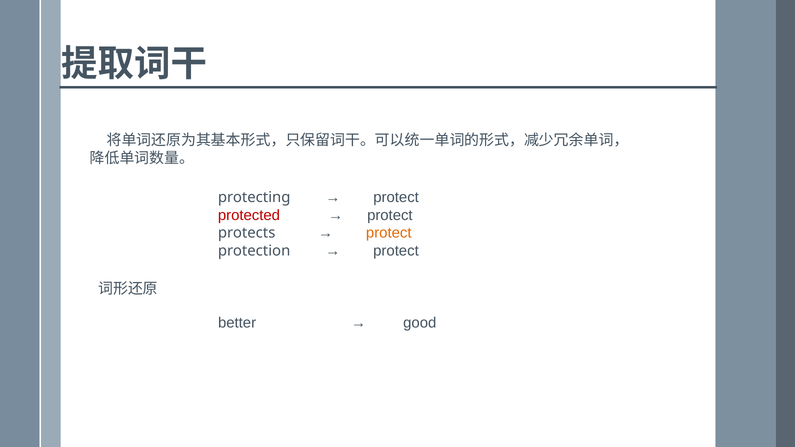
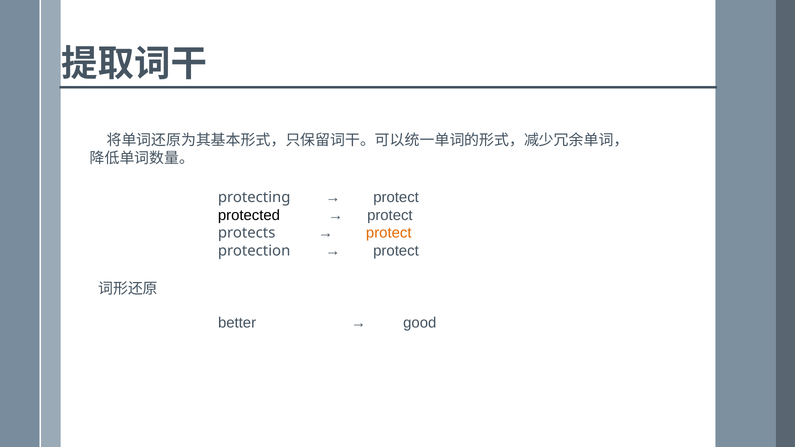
protected colour: red -> black
